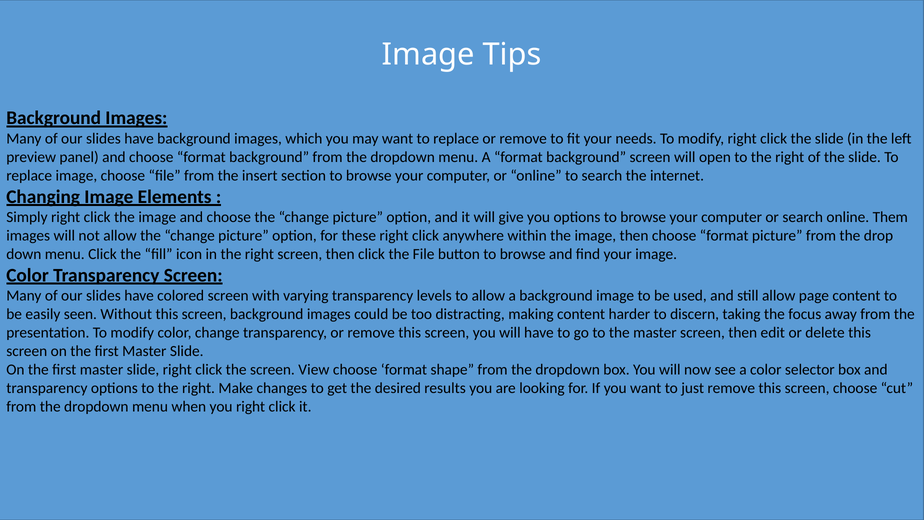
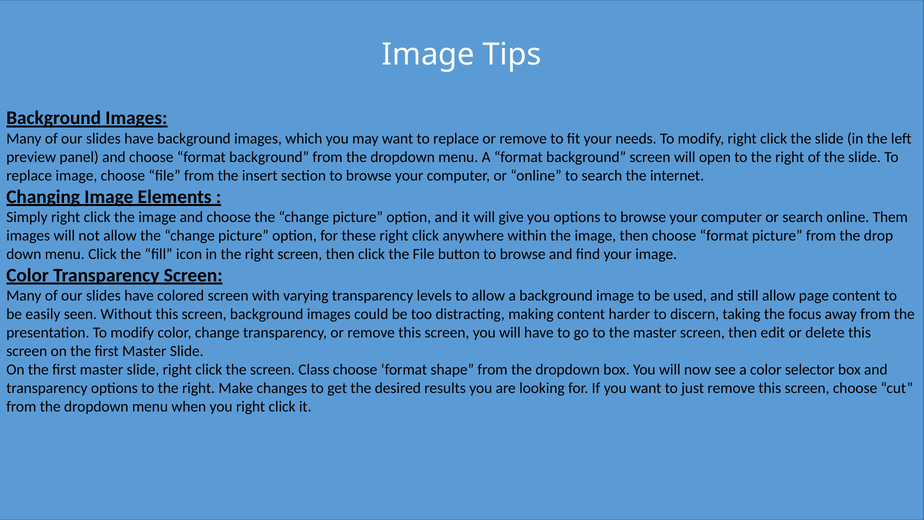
View: View -> Class
